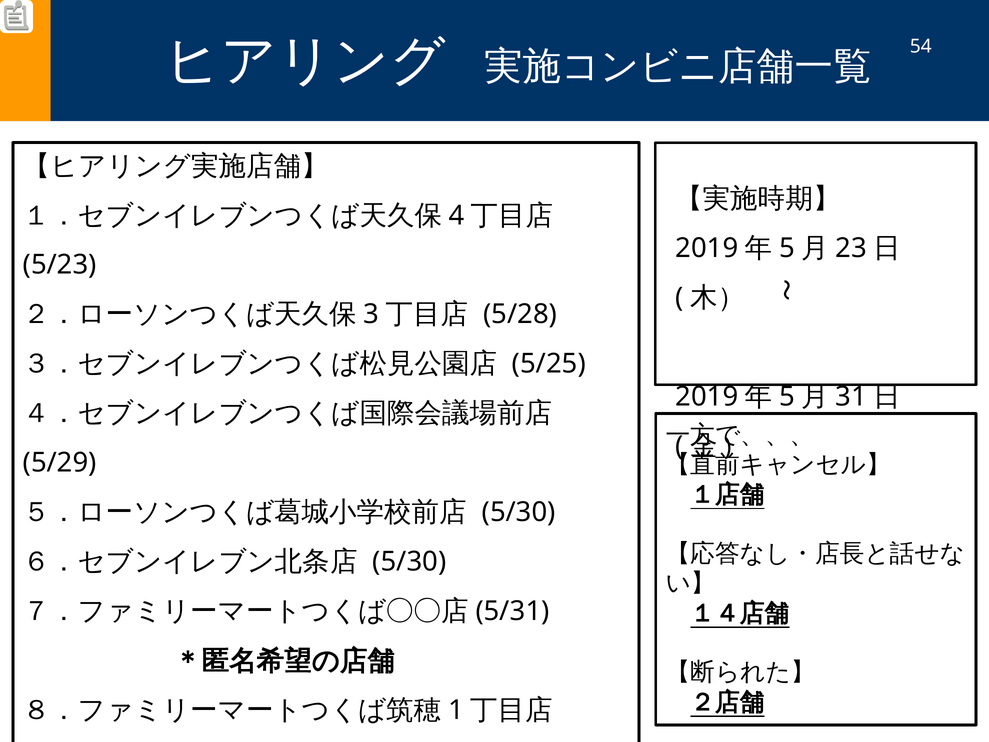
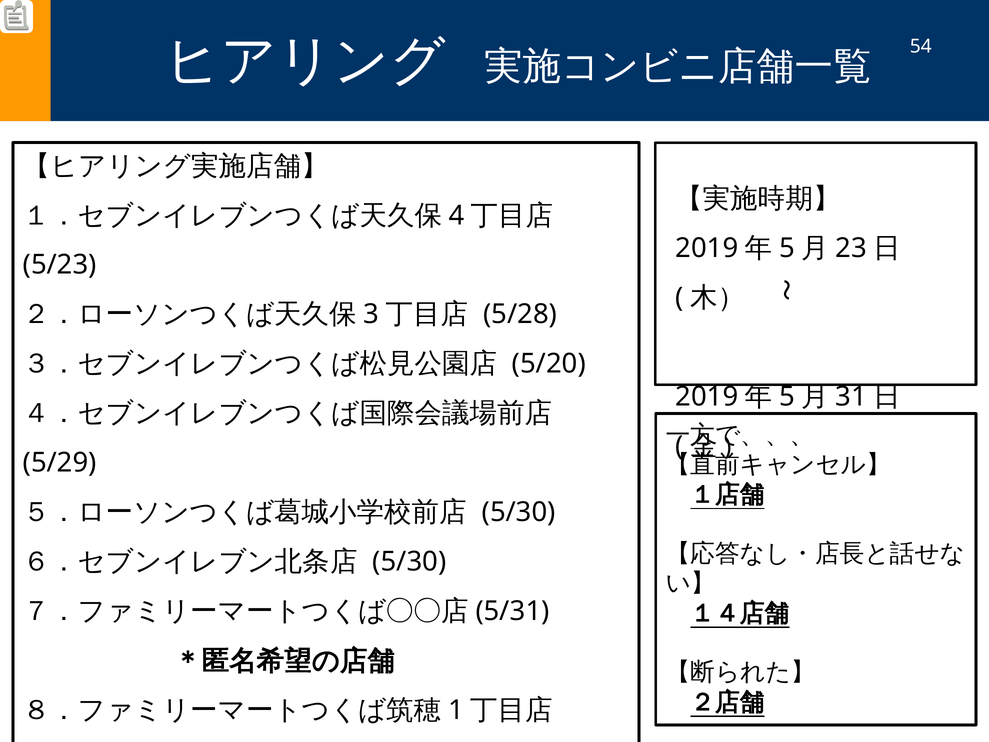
5/25: 5/25 -> 5/20
